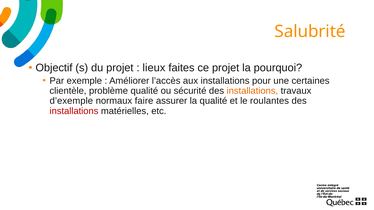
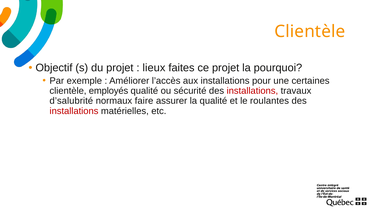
Salubrité at (310, 31): Salubrité -> Clientèle
problème: problème -> employés
installations at (252, 91) colour: orange -> red
d’exemple: d’exemple -> d’salubrité
